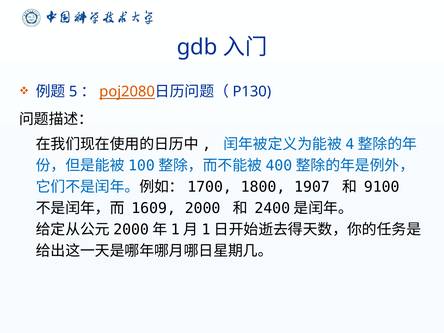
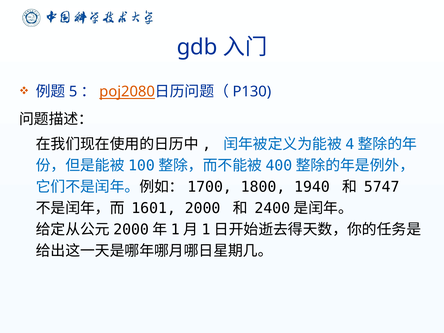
1907: 1907 -> 1940
9100: 9100 -> 5747
1609: 1609 -> 1601
